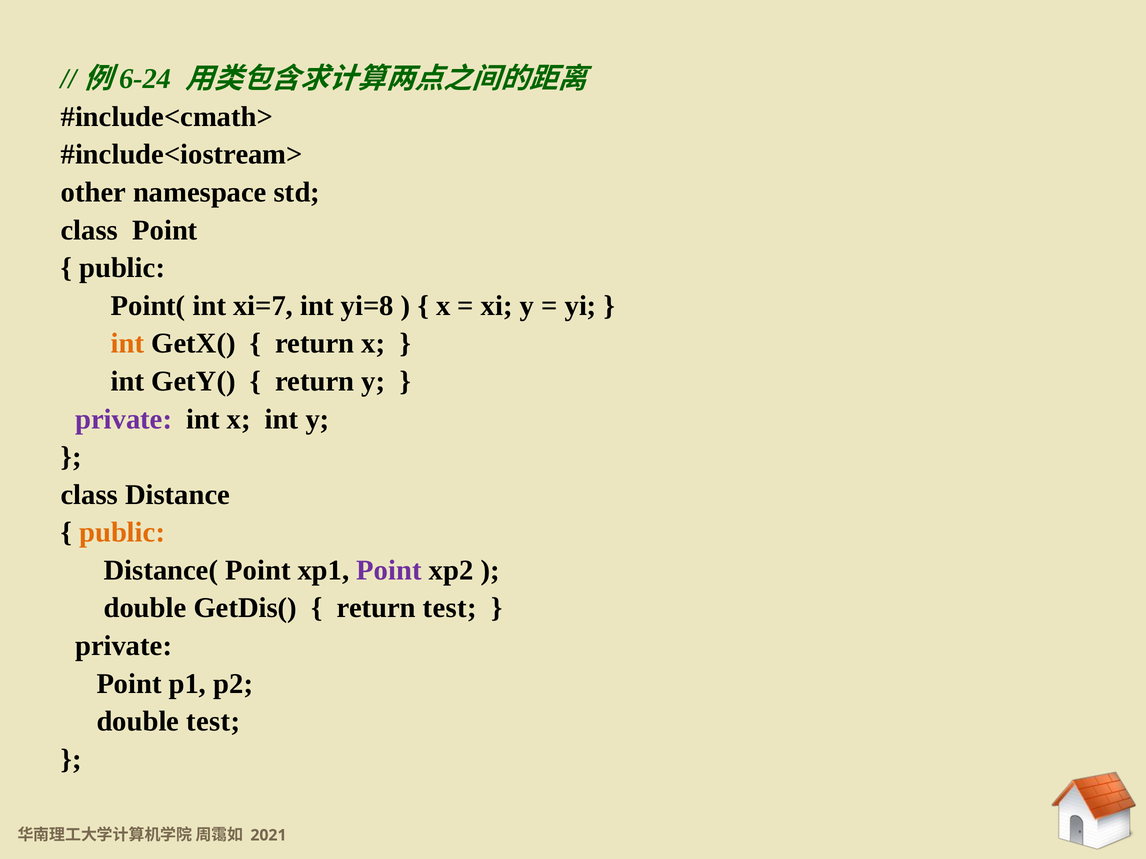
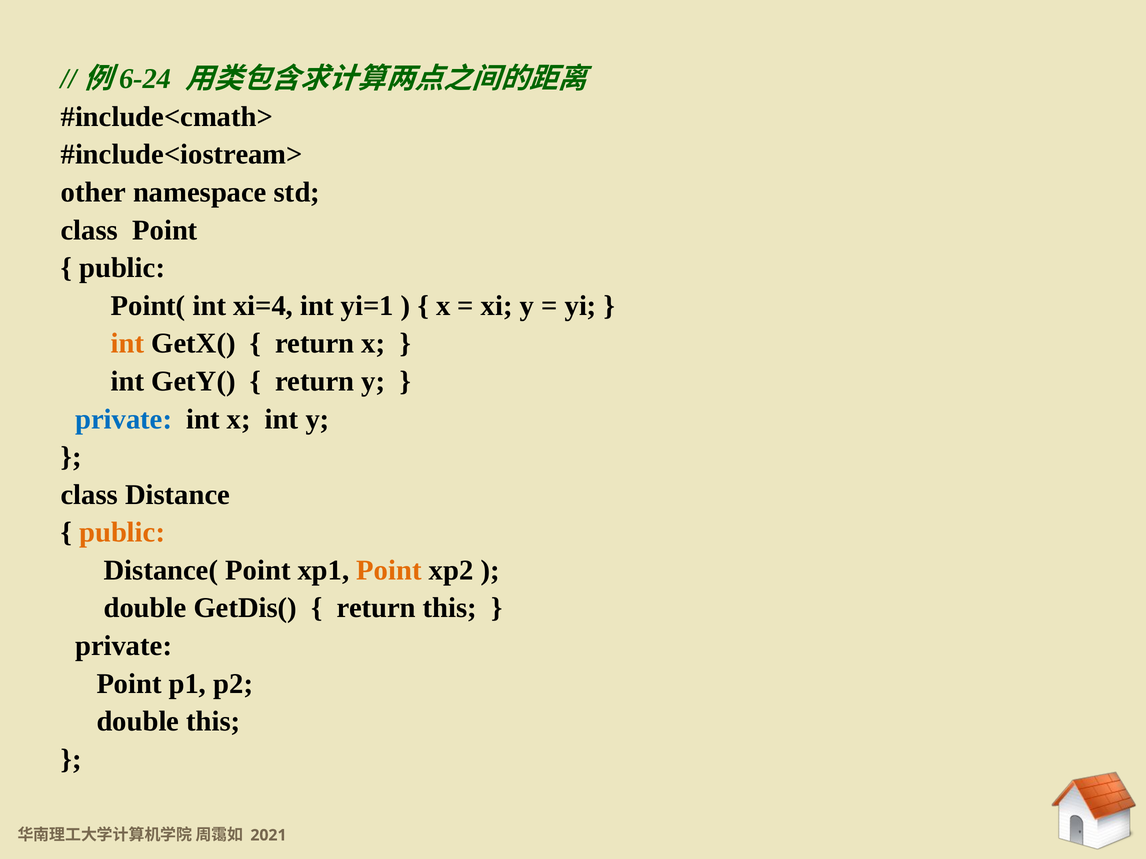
xi=7: xi=7 -> xi=4
yi=8: yi=8 -> yi=1
private at (124, 419) colour: purple -> blue
Point at (389, 571) colour: purple -> orange
return test: test -> this
double test: test -> this
